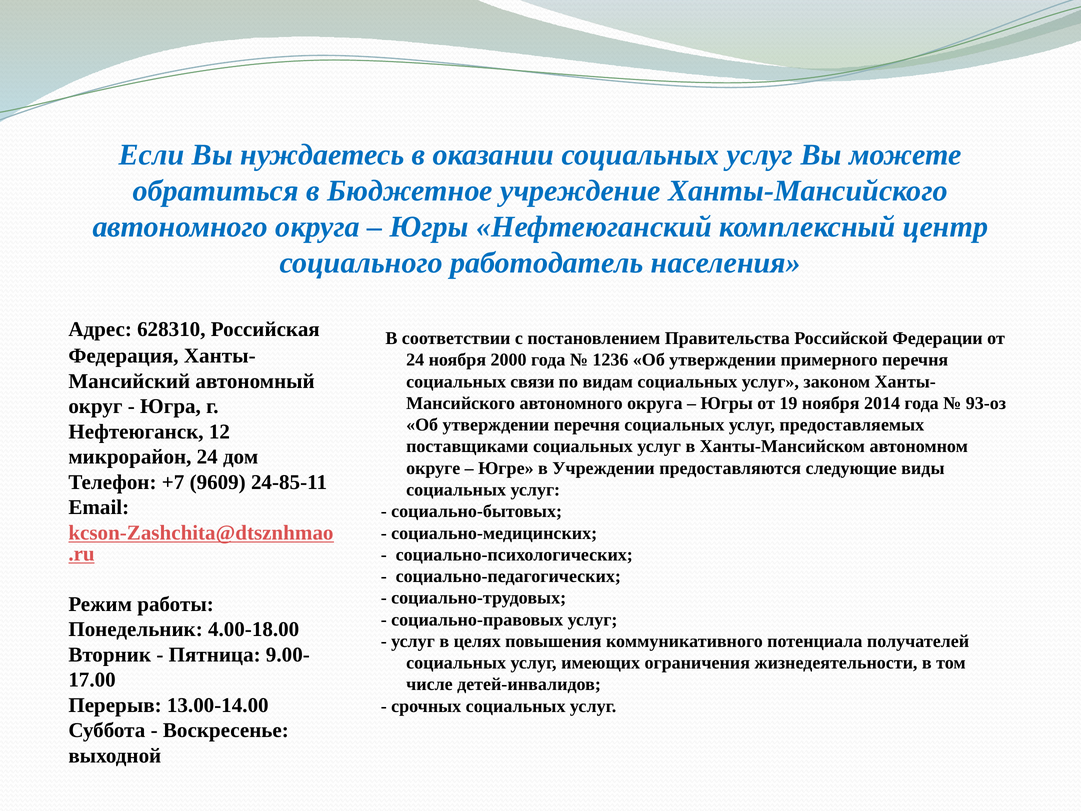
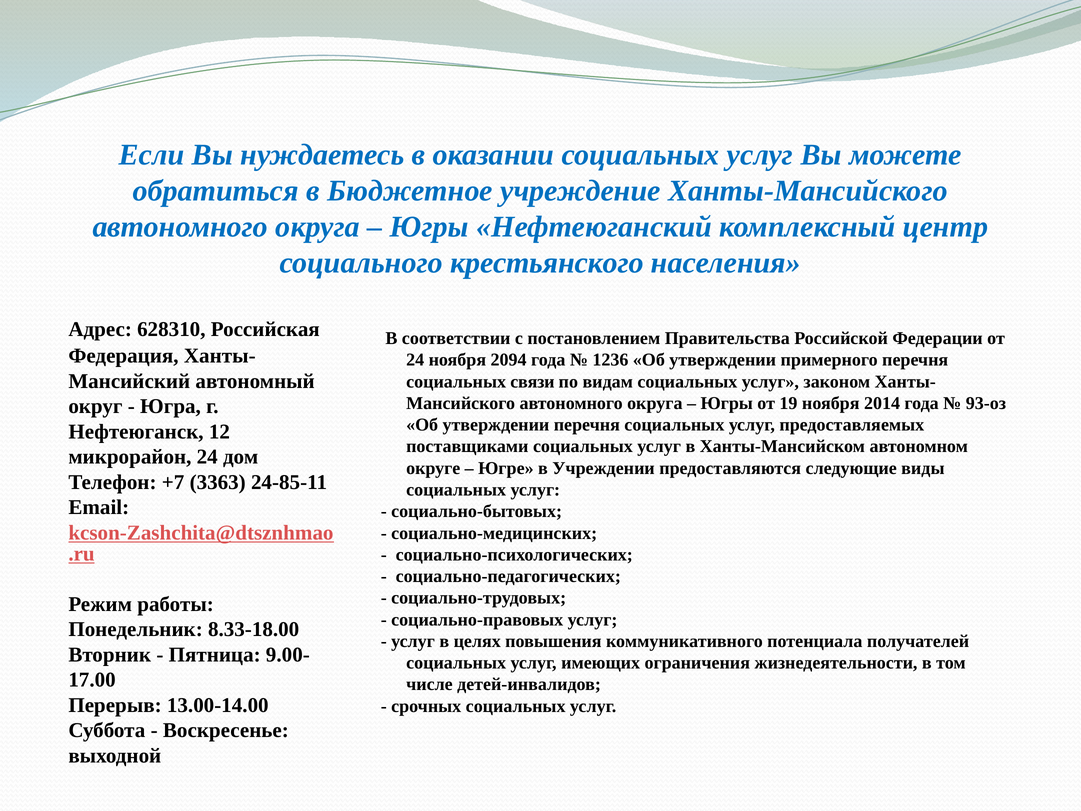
работодатель: работодатель -> крестьянского
2000: 2000 -> 2094
9609: 9609 -> 3363
4.00-18.00: 4.00-18.00 -> 8.33-18.00
